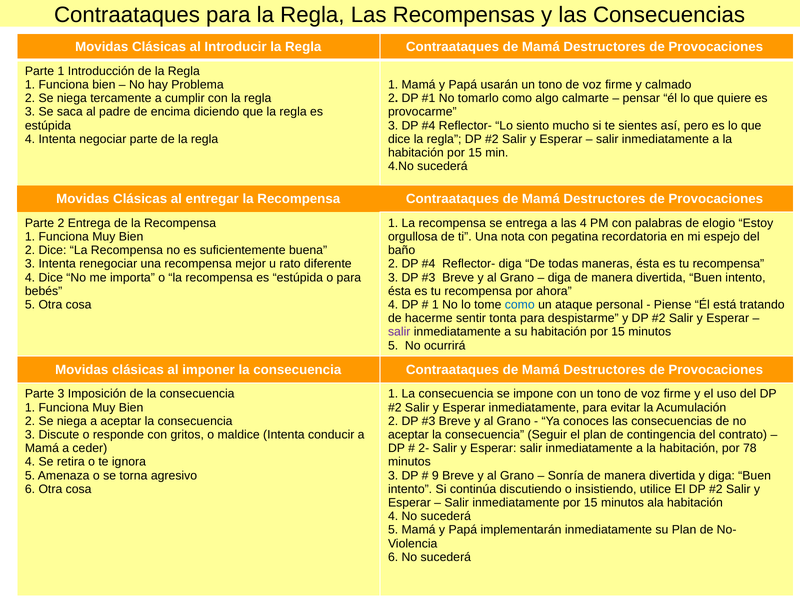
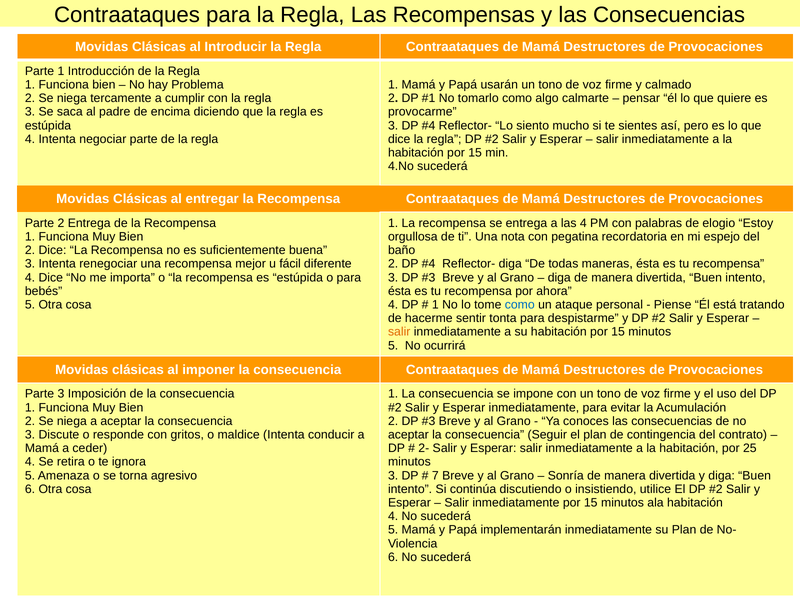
rato: rato -> fácil
salir at (399, 332) colour: purple -> orange
78: 78 -> 25
9: 9 -> 7
